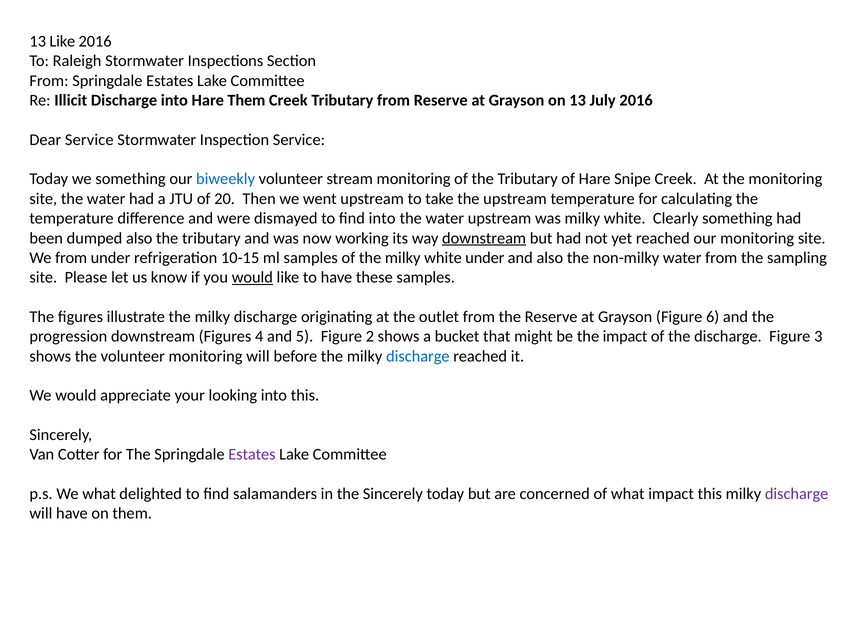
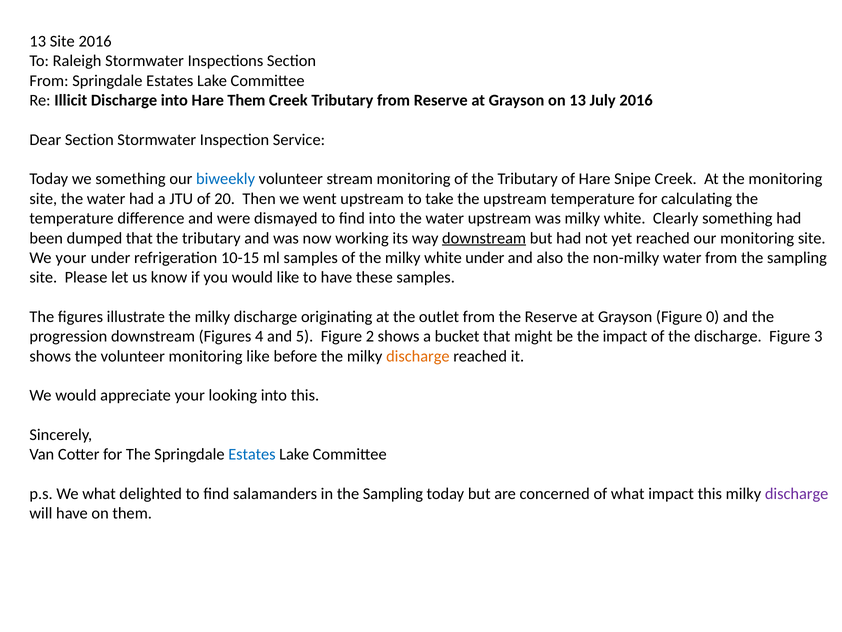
13 Like: Like -> Site
Dear Service: Service -> Section
dumped also: also -> that
We from: from -> your
would at (252, 277) underline: present -> none
6: 6 -> 0
monitoring will: will -> like
discharge at (418, 356) colour: blue -> orange
Estates at (252, 454) colour: purple -> blue
in the Sincerely: Sincerely -> Sampling
